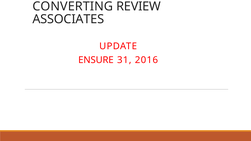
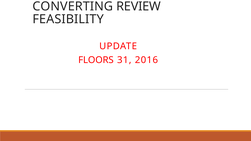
ASSOCIATES: ASSOCIATES -> FEASIBILITY
ENSURE: ENSURE -> FLOORS
